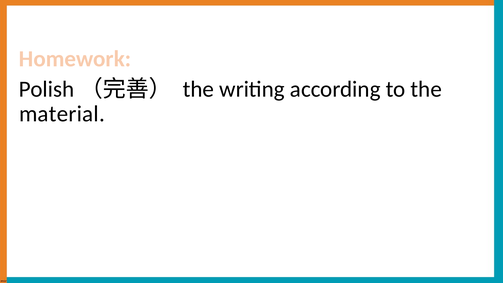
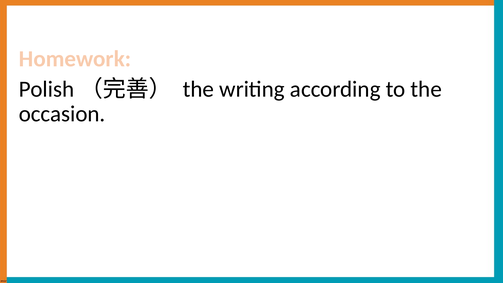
material: material -> occasion
